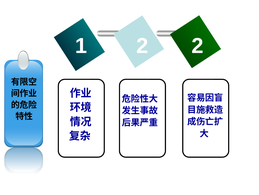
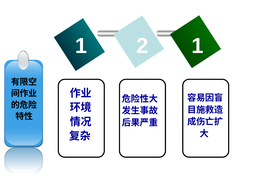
1 2: 2 -> 1
